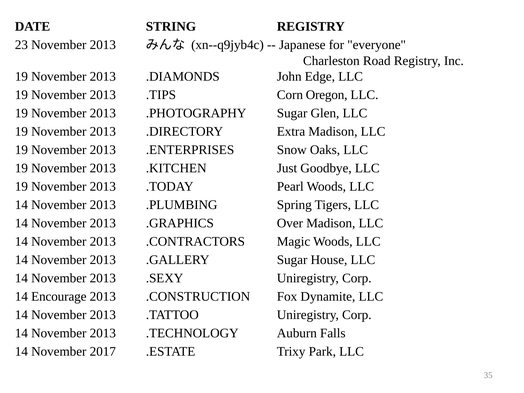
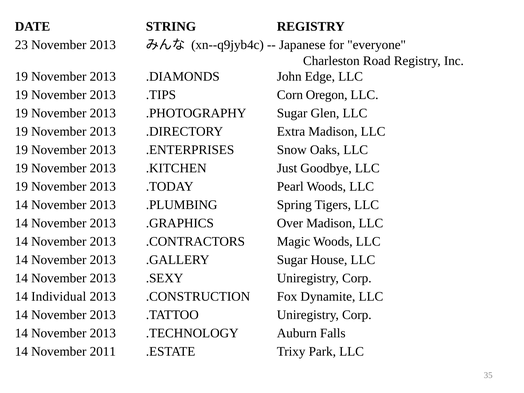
Encourage: Encourage -> Individual
2017: 2017 -> 2011
